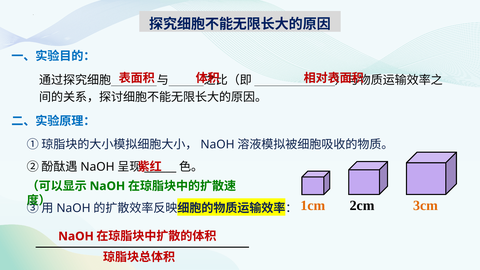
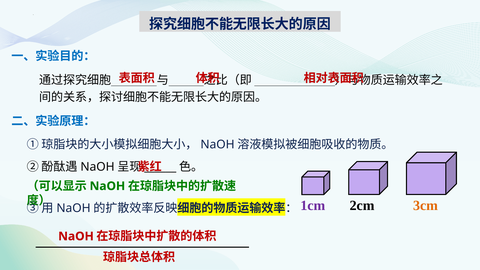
1cm colour: orange -> purple
